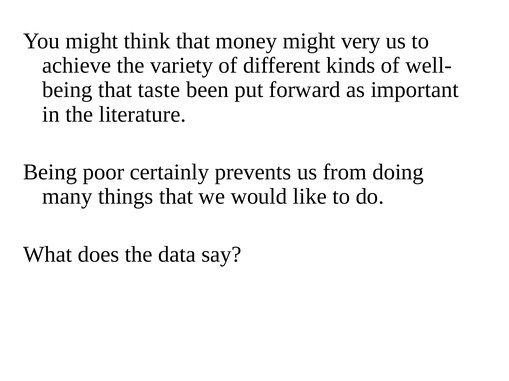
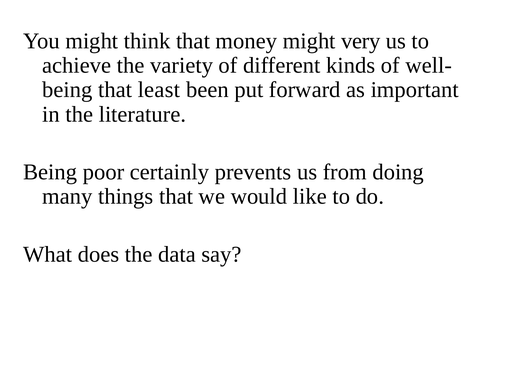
taste: taste -> least
